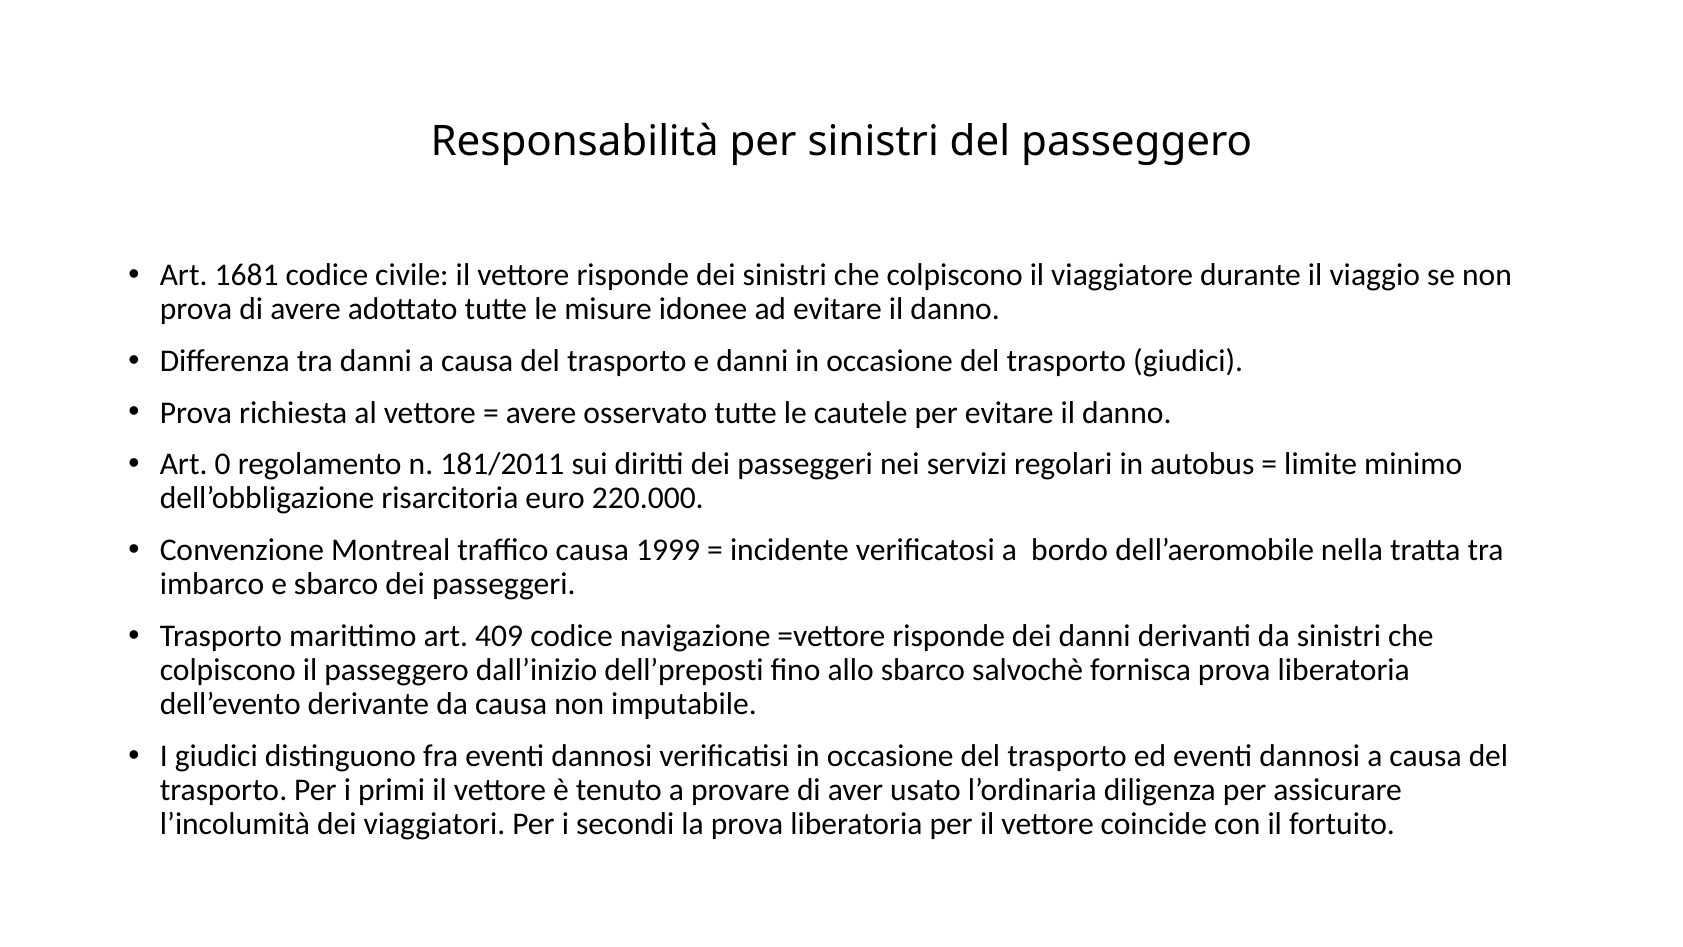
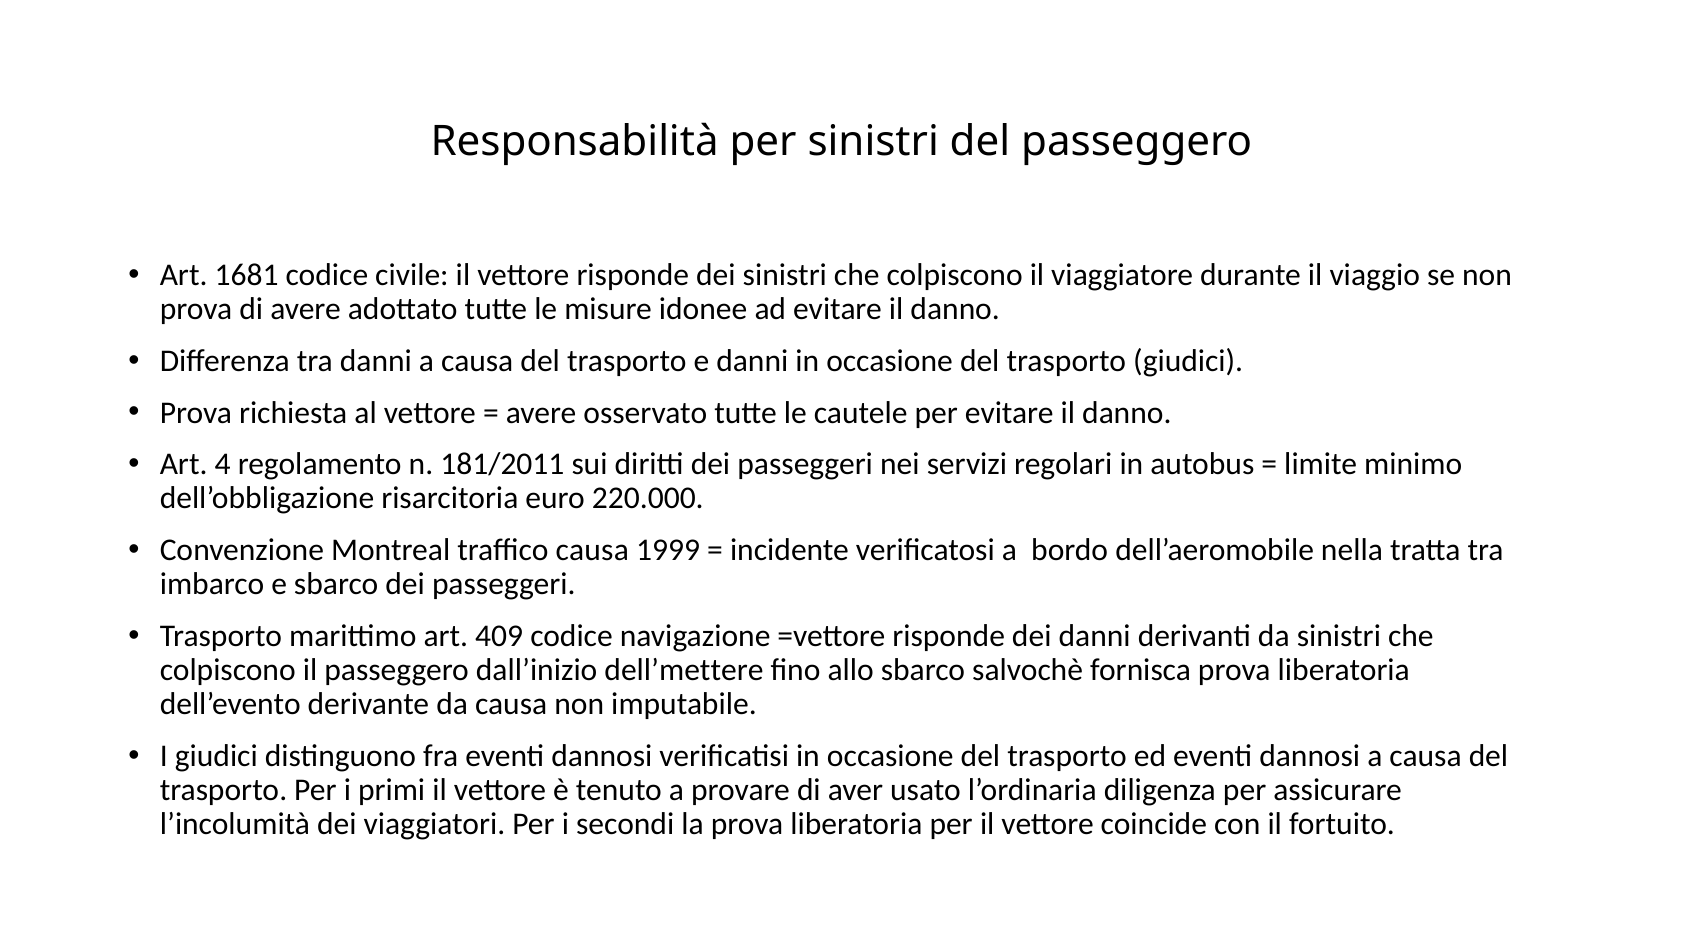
0: 0 -> 4
dell’preposti: dell’preposti -> dell’mettere
